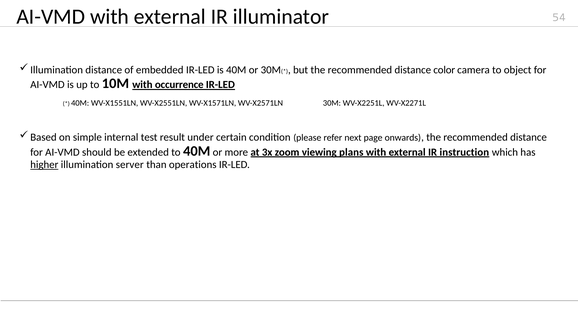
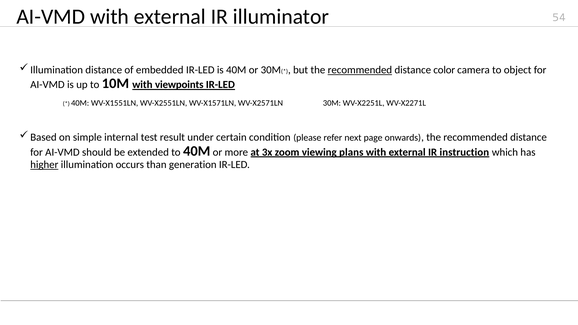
recommended at (360, 70) underline: none -> present
occurrence: occurrence -> viewpoints
server: server -> occurs
operations: operations -> generation
